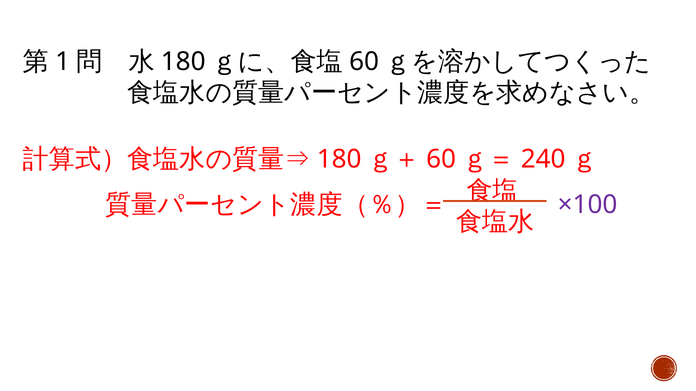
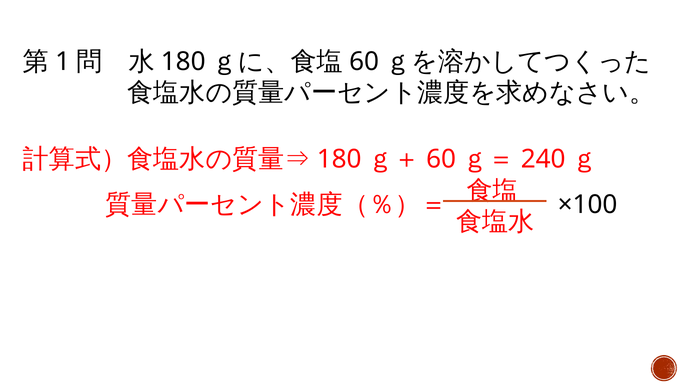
×100 colour: purple -> black
